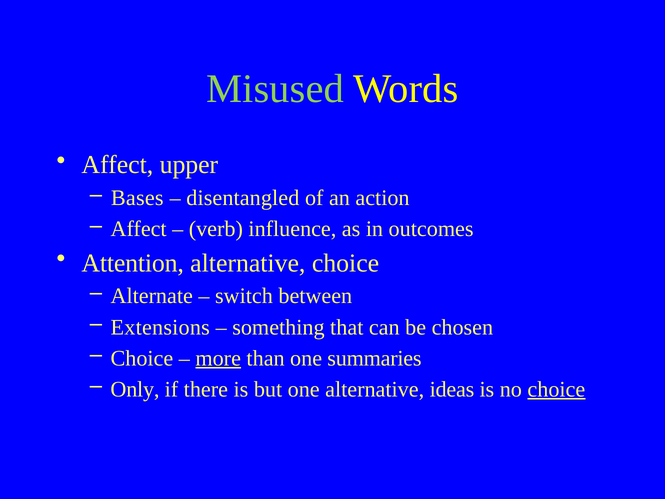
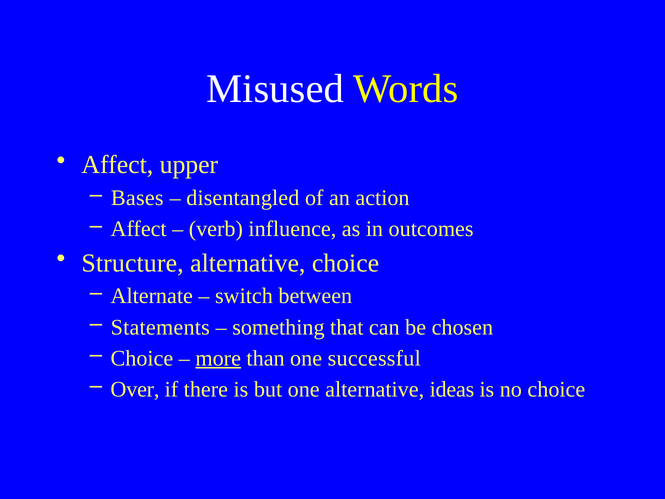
Misused colour: light green -> white
Attention: Attention -> Structure
Extensions: Extensions -> Statements
summaries: summaries -> successful
Only: Only -> Over
choice at (556, 389) underline: present -> none
